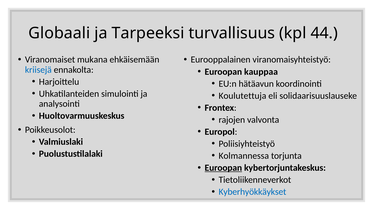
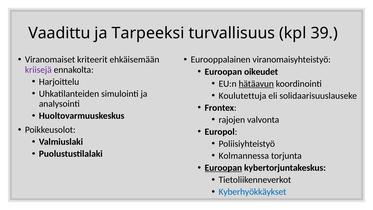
Globaali: Globaali -> Vaadittu
44: 44 -> 39
mukana: mukana -> kriteerit
kriisejä colour: blue -> purple
kauppaa: kauppaa -> oikeudet
hätäavun underline: none -> present
